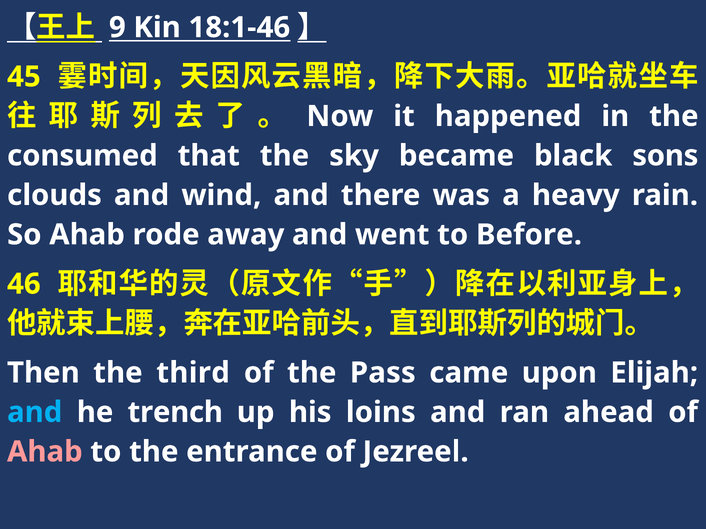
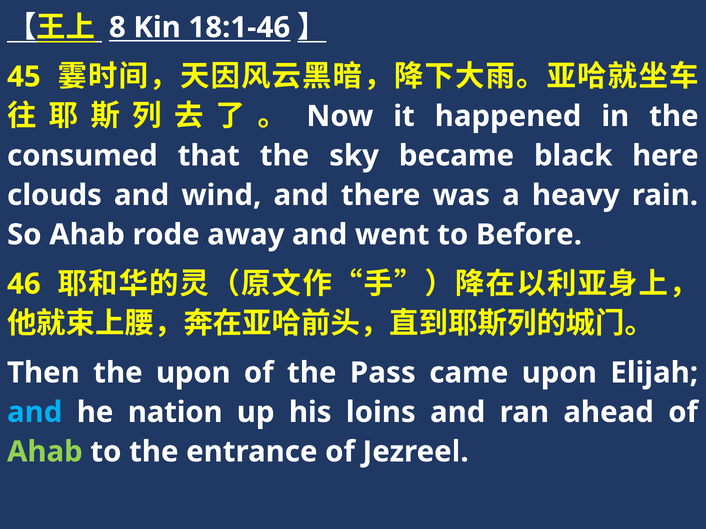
9: 9 -> 8
sons: sons -> here
the third: third -> upon
trench: trench -> nation
Ahab at (45, 452) colour: pink -> light green
